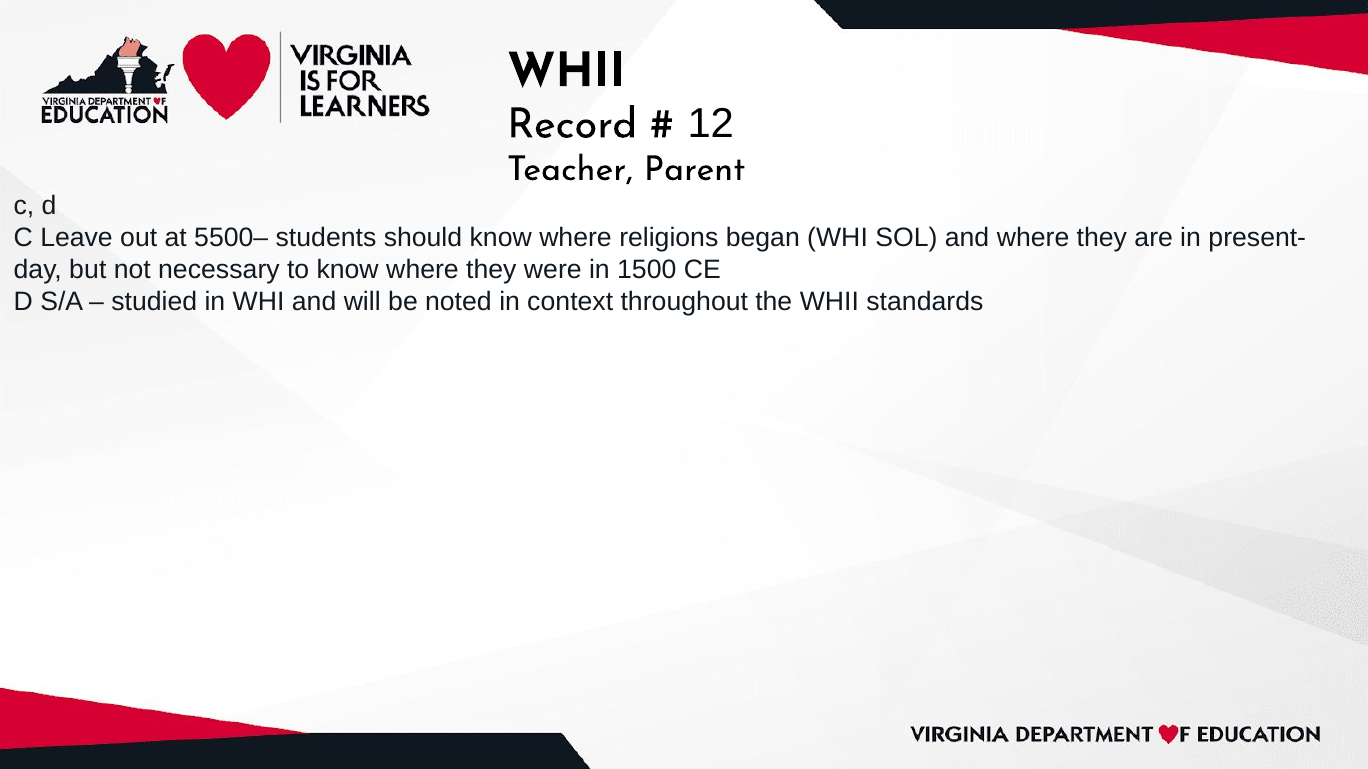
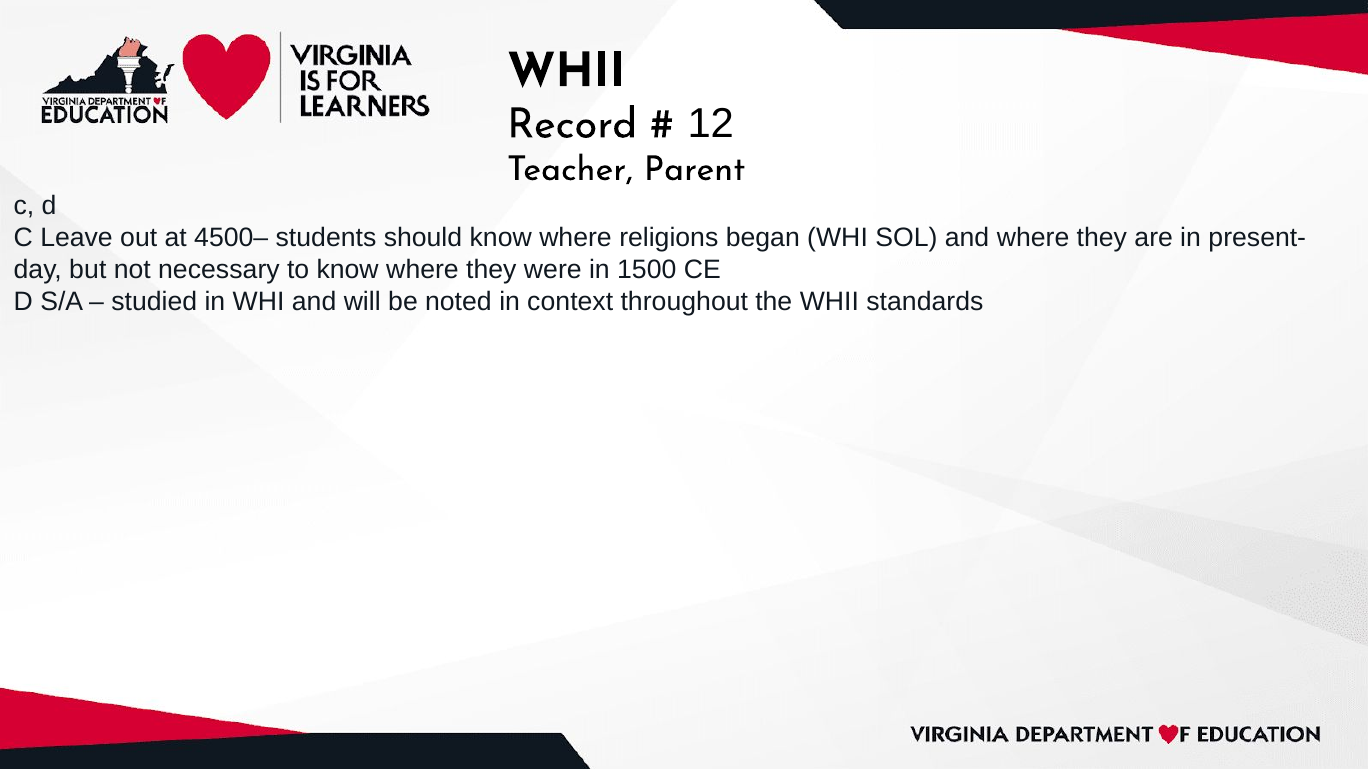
5500–: 5500– -> 4500–
